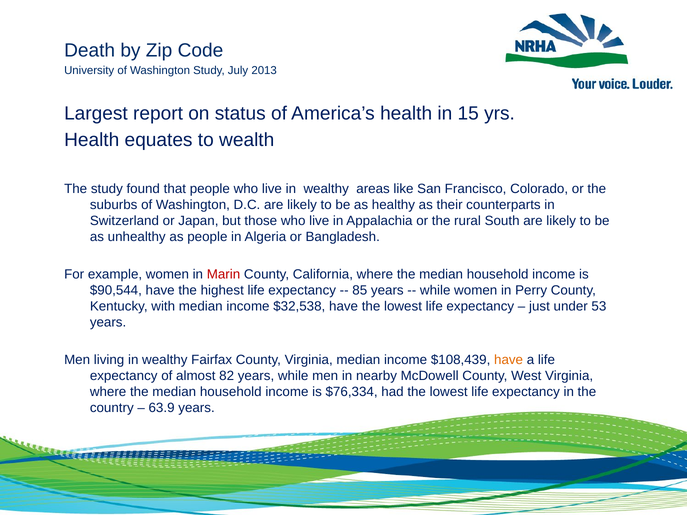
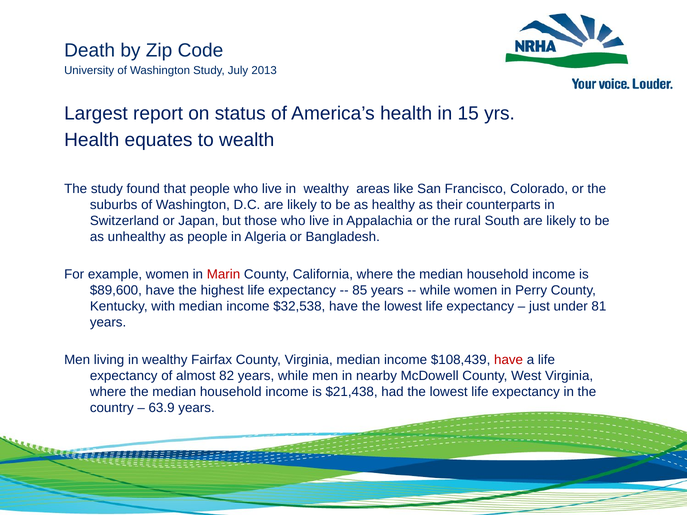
$90,544: $90,544 -> $89,600
53: 53 -> 81
have at (509, 360) colour: orange -> red
$76,334: $76,334 -> $21,438
